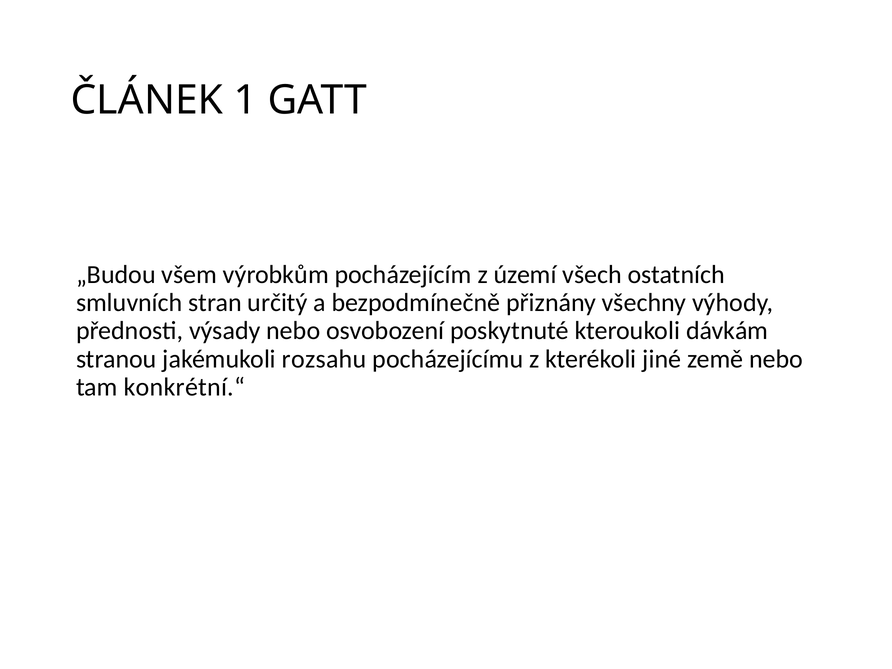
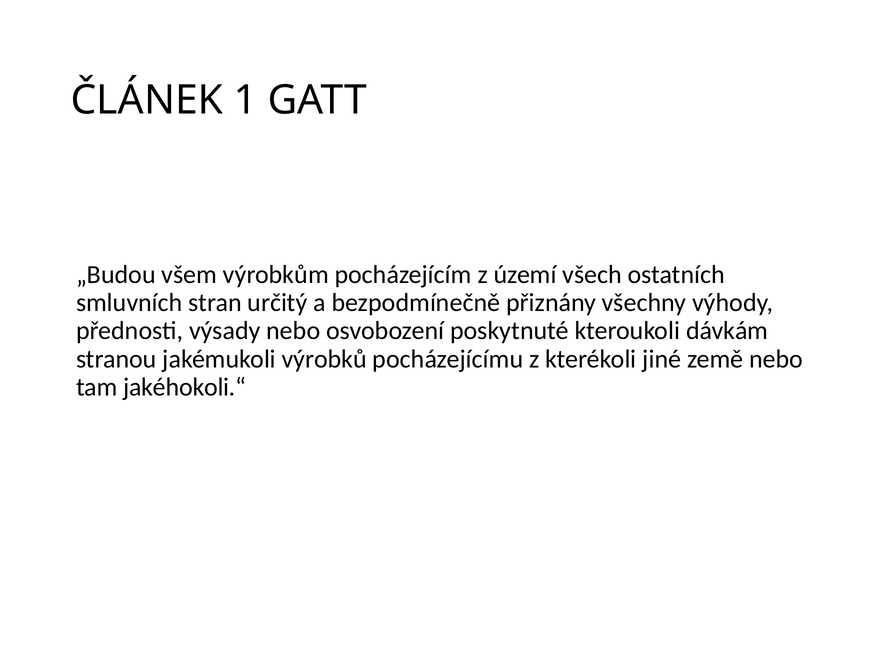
rozsahu: rozsahu -> výrobků
konkrétní.“: konkrétní.“ -> jakéhokoli.“
